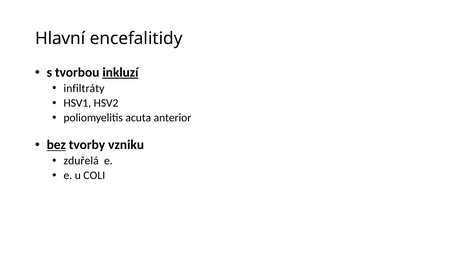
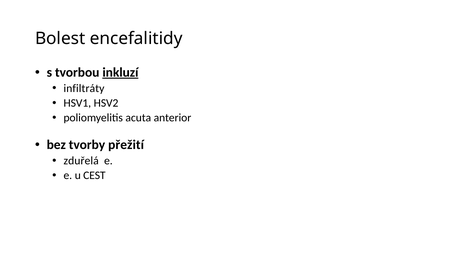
Hlavní: Hlavní -> Bolest
bez underline: present -> none
vzniku: vzniku -> přežití
COLI: COLI -> CEST
